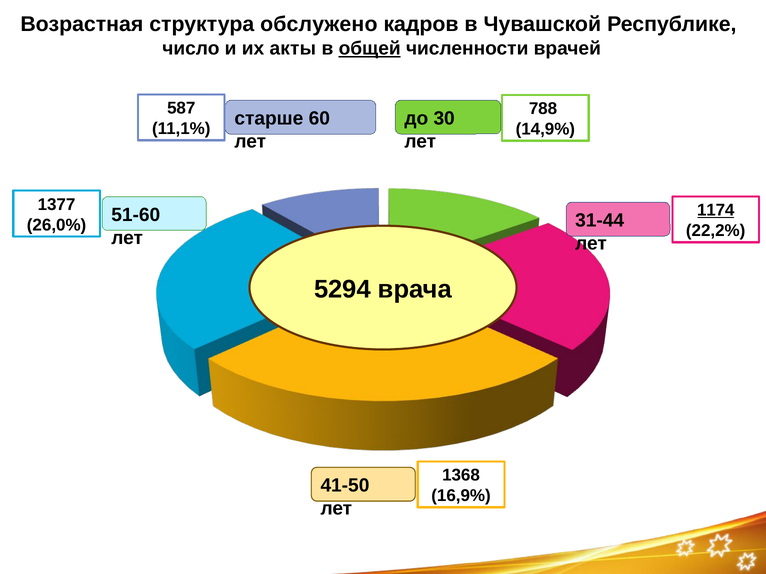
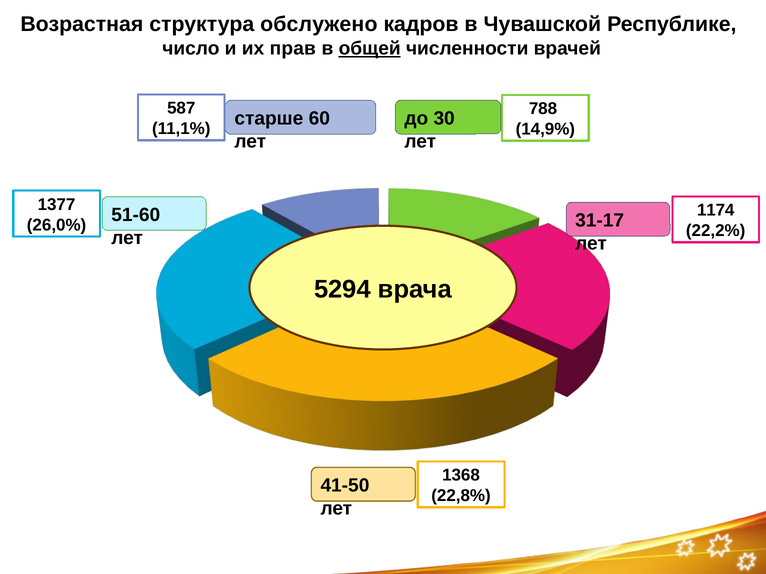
акты: акты -> прав
1174 underline: present -> none
31-44: 31-44 -> 31-17
16,9%: 16,9% -> 22,8%
